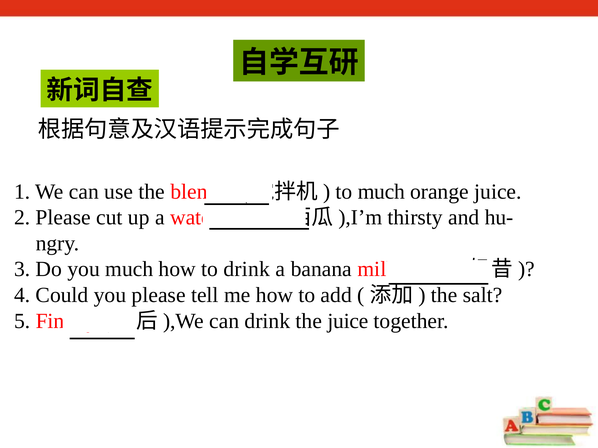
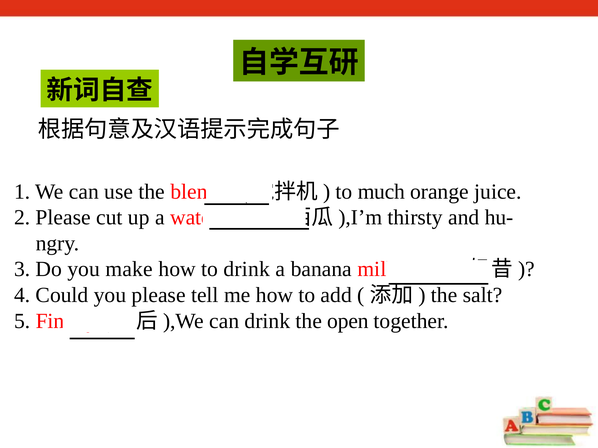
you much: much -> make
the juice: juice -> open
